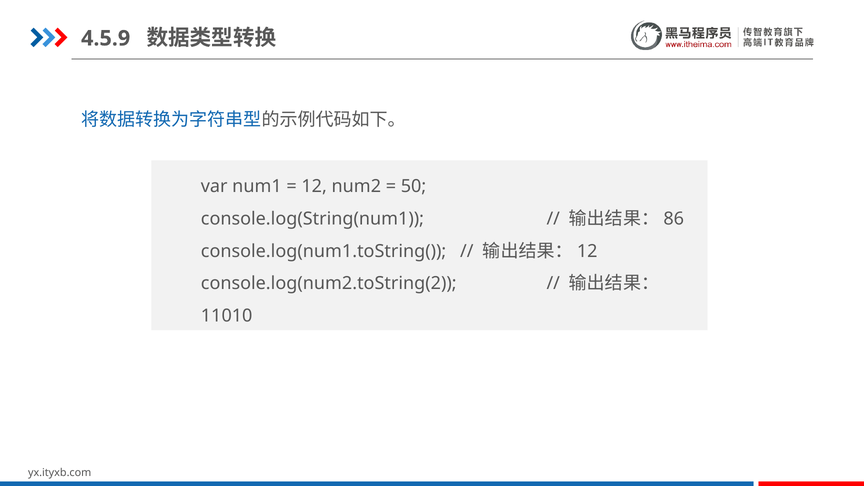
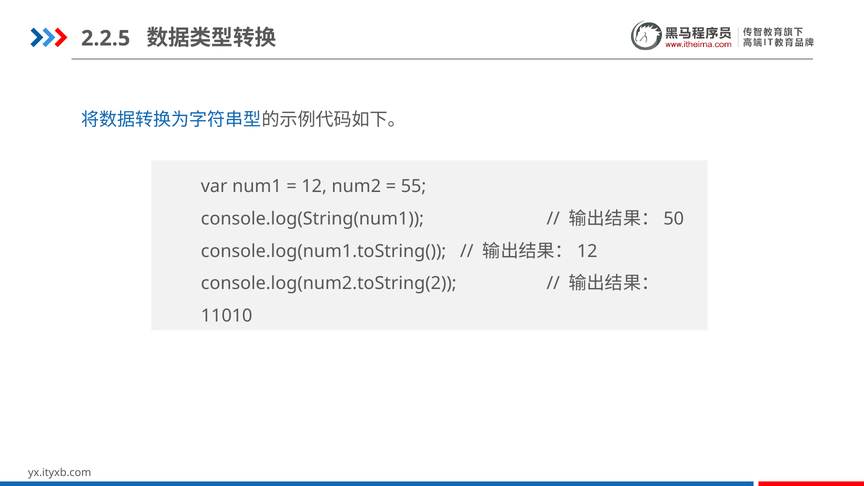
4.5.9: 4.5.9 -> 2.2.5
50: 50 -> 55
86: 86 -> 50
